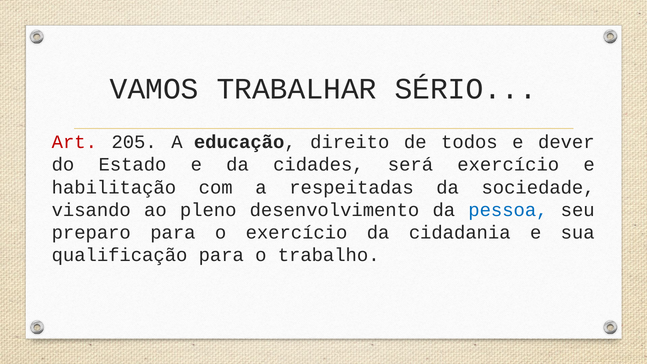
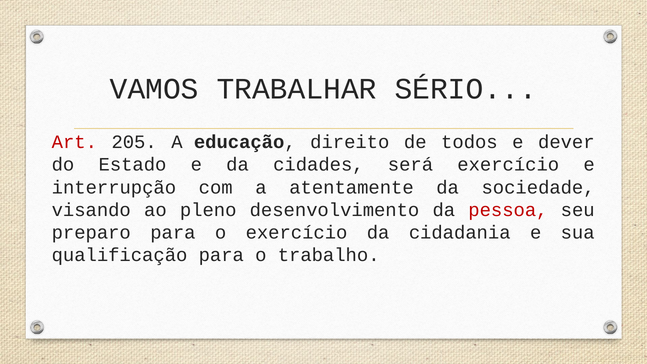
habilitação: habilitação -> interrupção
respeitadas: respeitadas -> atentamente
pessoa colour: blue -> red
